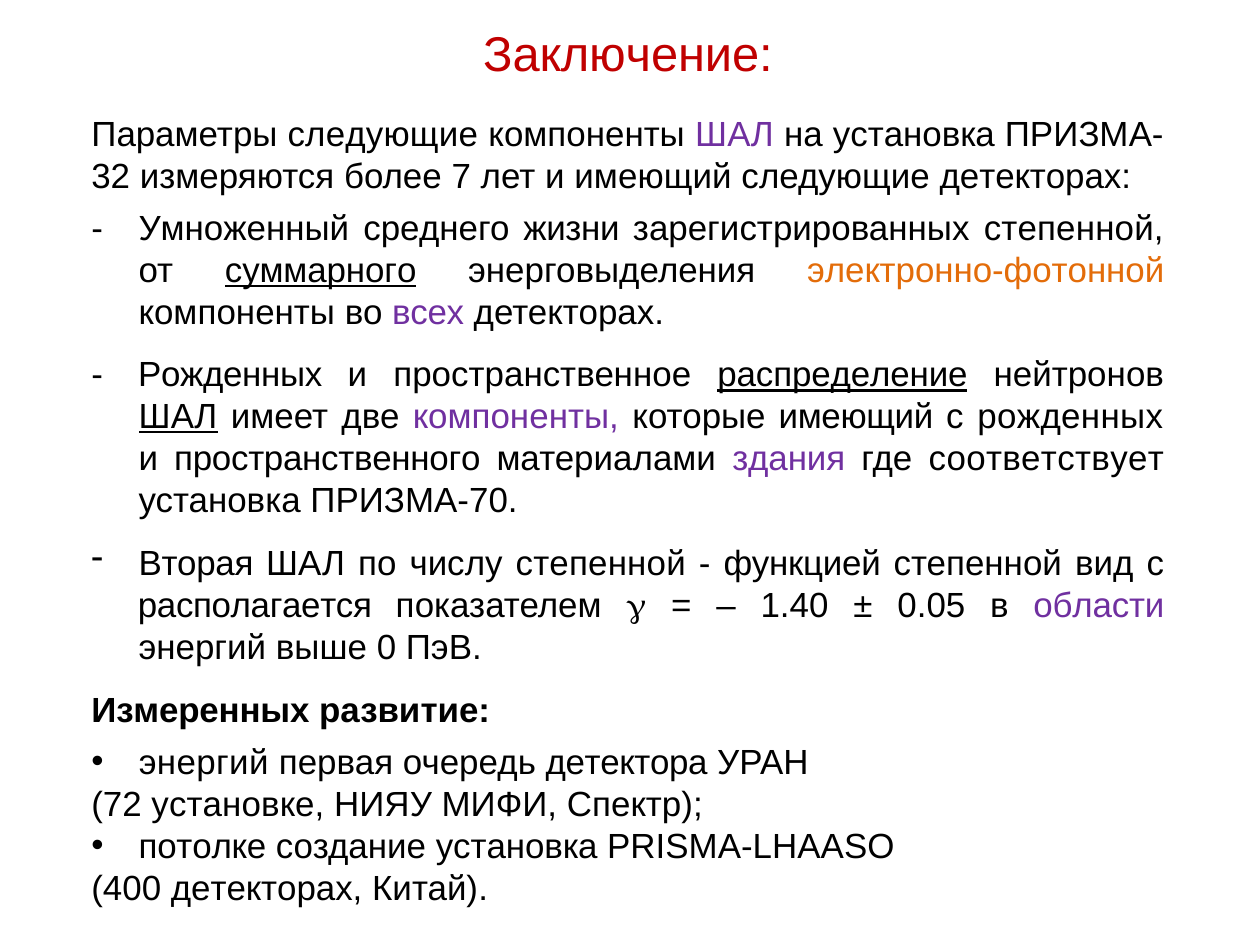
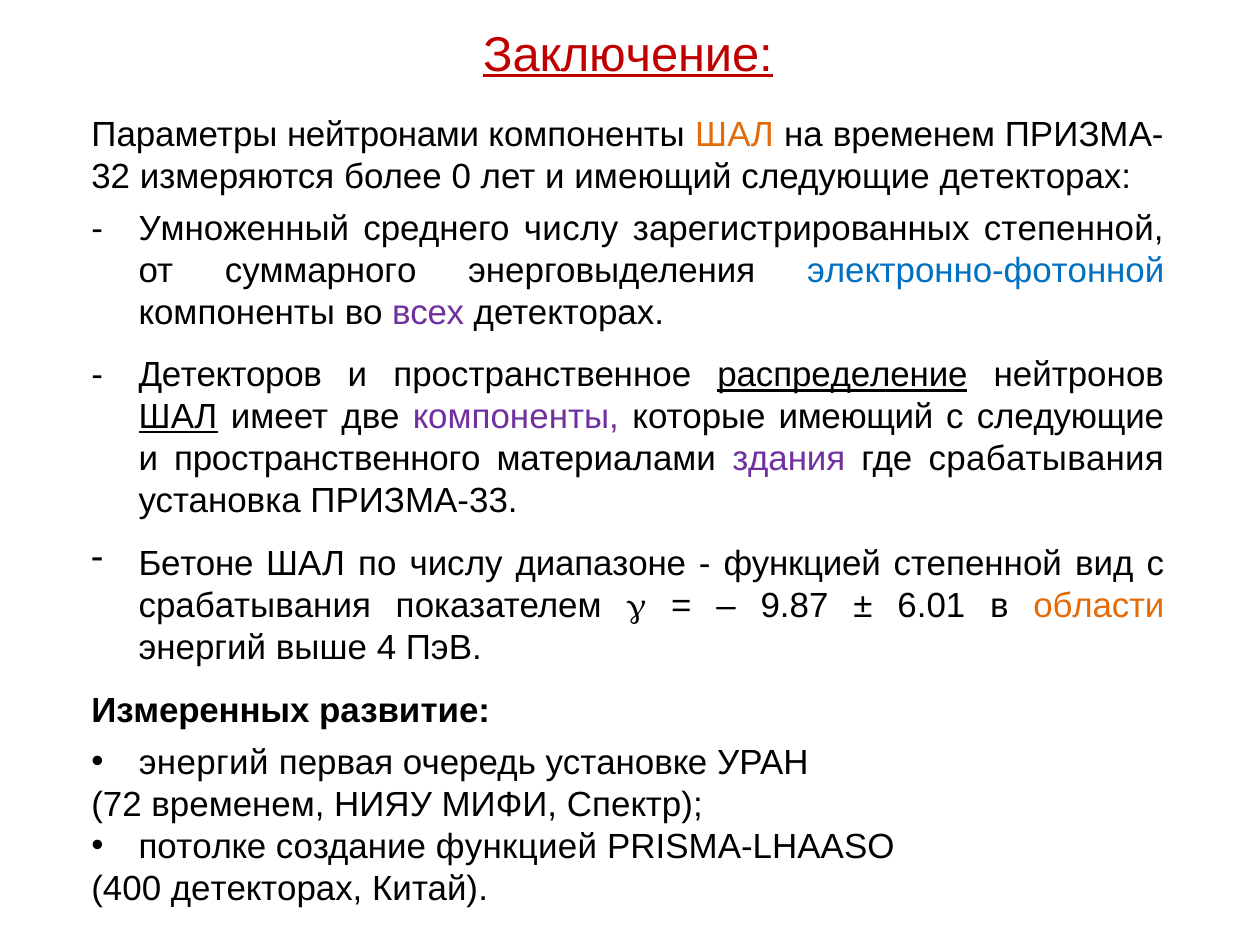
Заключение underline: none -> present
Параметры следующие: следующие -> нейтронами
ШАЛ at (734, 135) colour: purple -> orange
на установка: установка -> временем
7: 7 -> 0
среднего жизни: жизни -> числу
суммарного underline: present -> none
электронно-фотонной colour: orange -> blue
Рожденных at (230, 375): Рожденных -> Детекторов
с рожденных: рожденных -> следующие
где соответствует: соответствует -> срабатывания
ПРИЗМА-70: ПРИЗМА-70 -> ПРИЗМА-33
Вторая: Вторая -> Бетоне
числу степенной: степенной -> диапазоне
располагается at (255, 606): располагается -> срабатывания
1.40: 1.40 -> 9.87
0.05: 0.05 -> 6.01
области colour: purple -> orange
0: 0 -> 4
детектора: детектора -> установке
72 установке: установке -> временем
создание установка: установка -> функцией
